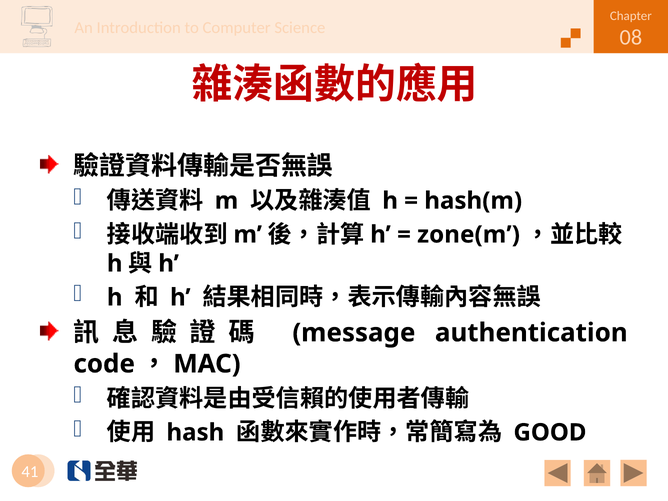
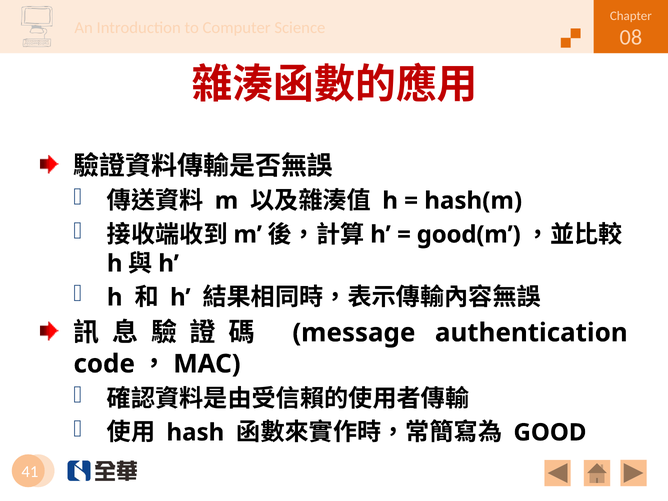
zone(m: zone(m -> good(m
